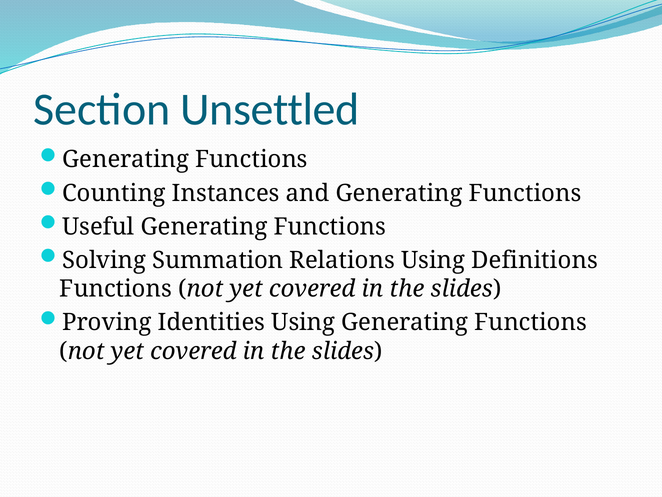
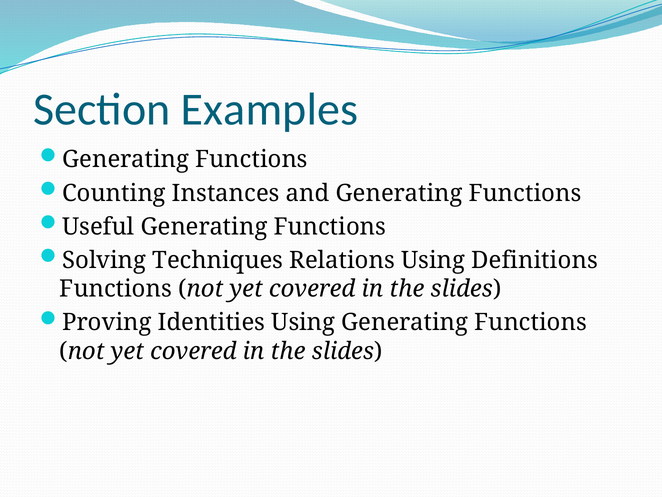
Unsettled: Unsettled -> Examples
Summation: Summation -> Techniques
